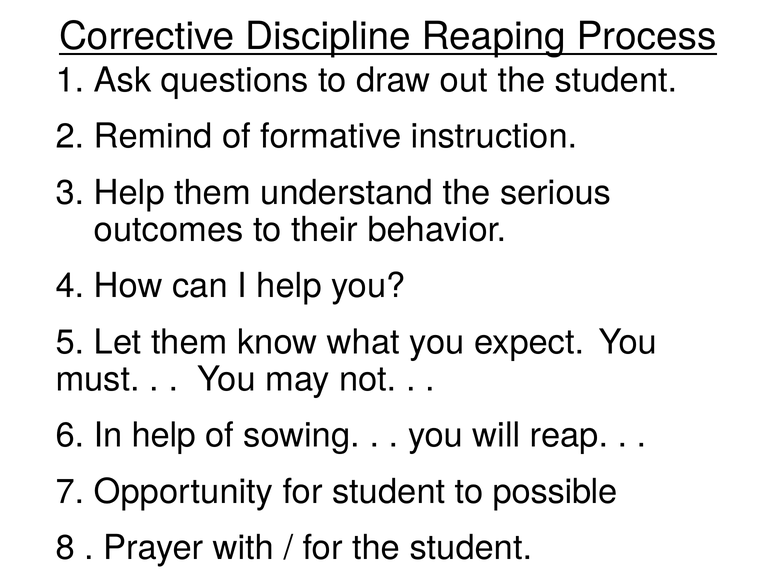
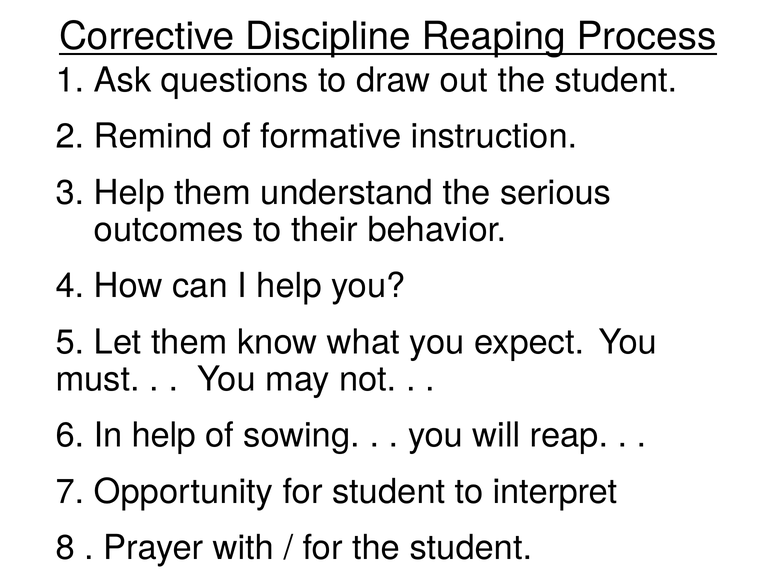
possible: possible -> interpret
